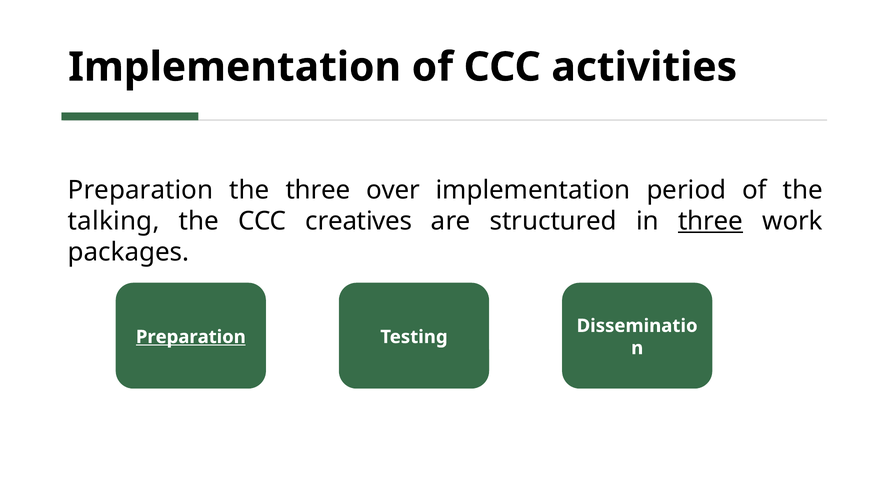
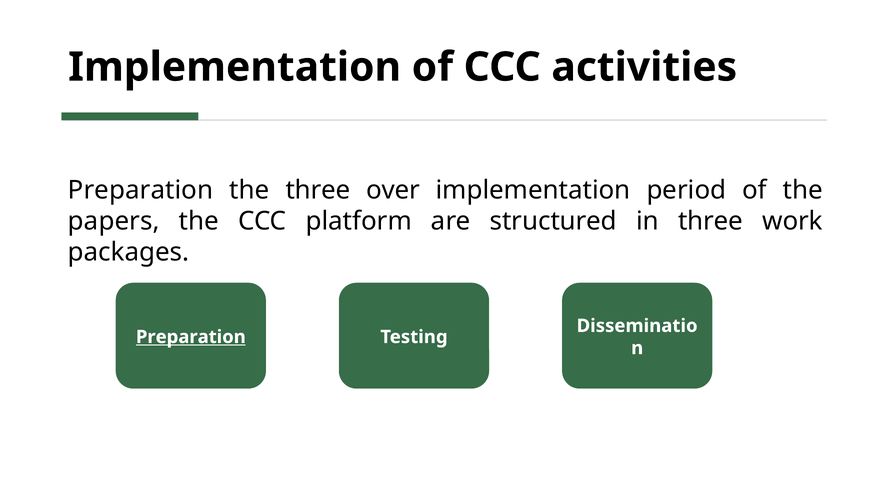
talking: talking -> papers
creatives: creatives -> platform
three at (711, 221) underline: present -> none
